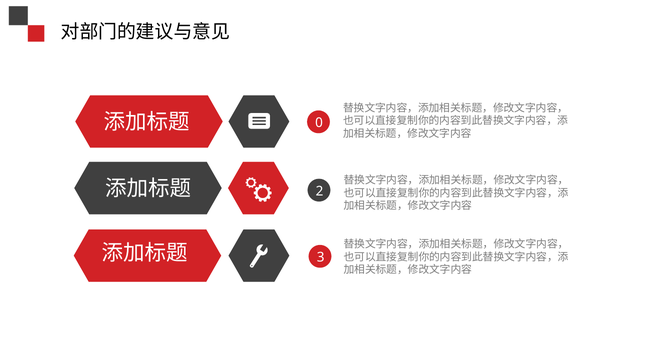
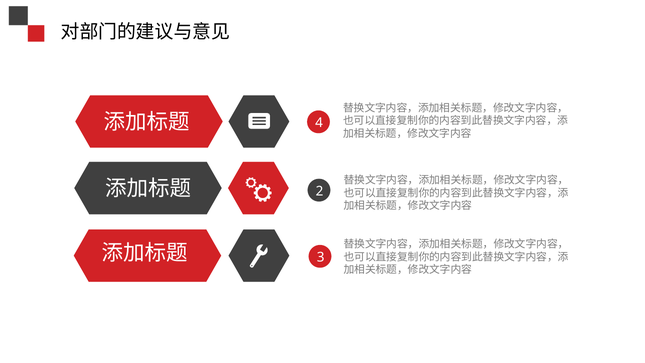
0: 0 -> 4
